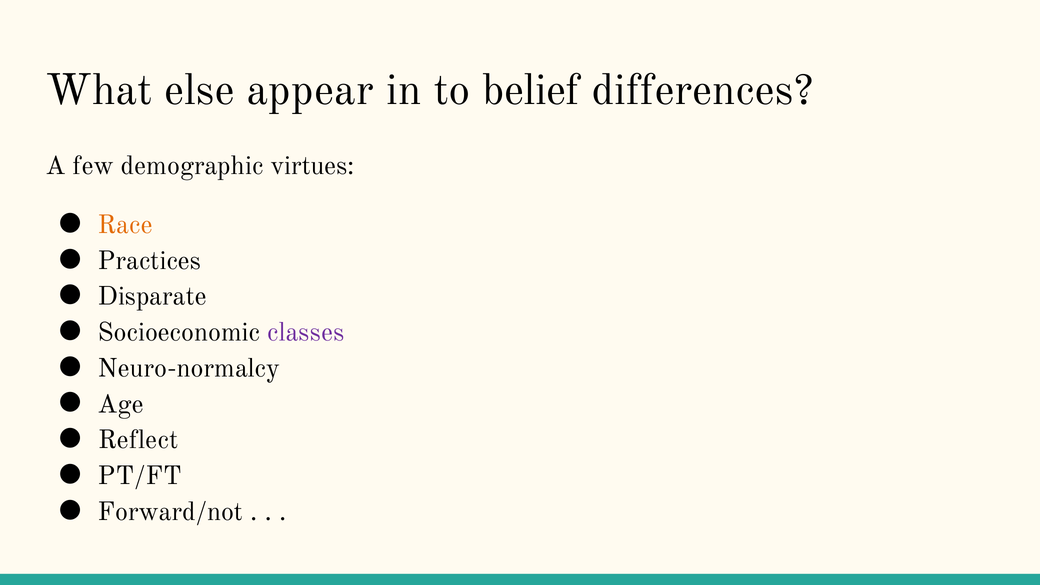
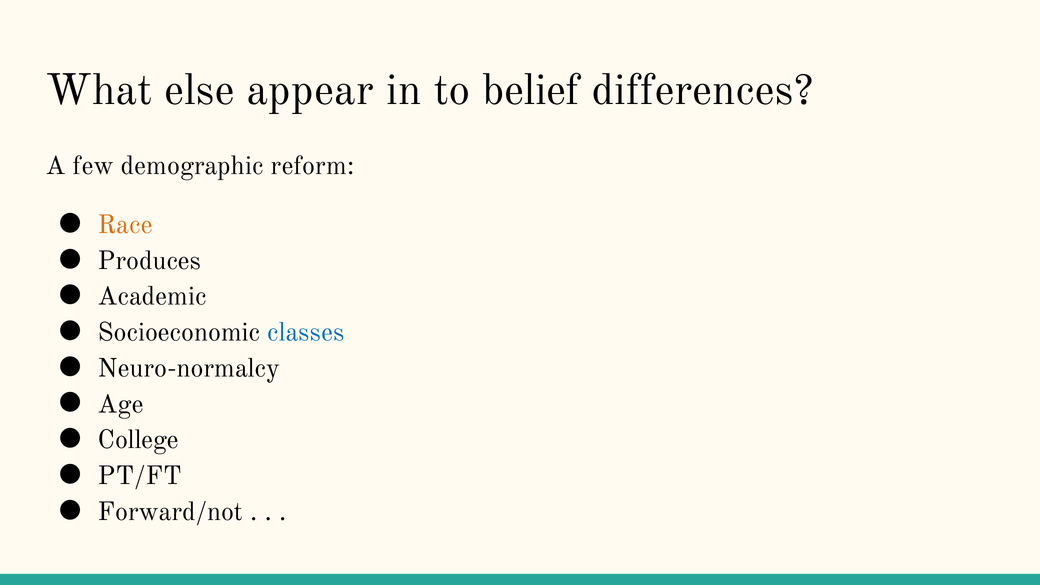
virtues: virtues -> reform
Practices: Practices -> Produces
Disparate: Disparate -> Academic
classes colour: purple -> blue
Reflect: Reflect -> College
